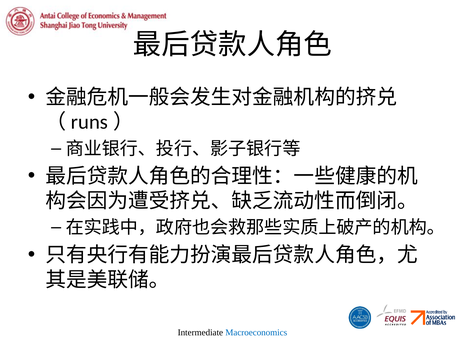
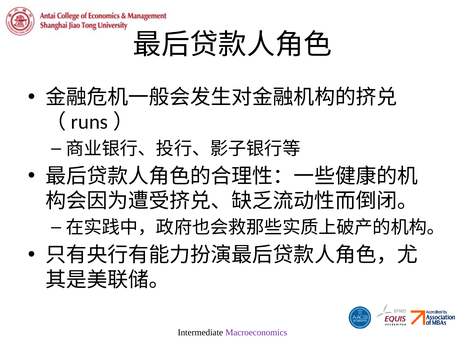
Macroeconomics colour: blue -> purple
